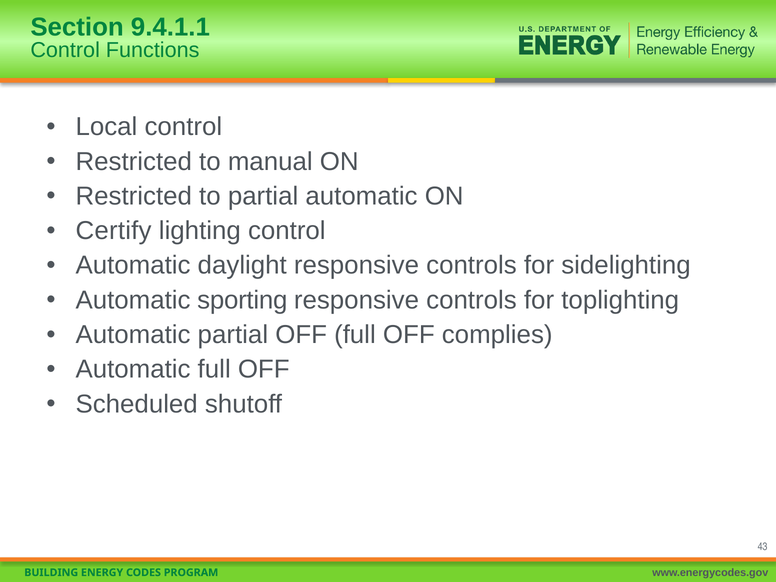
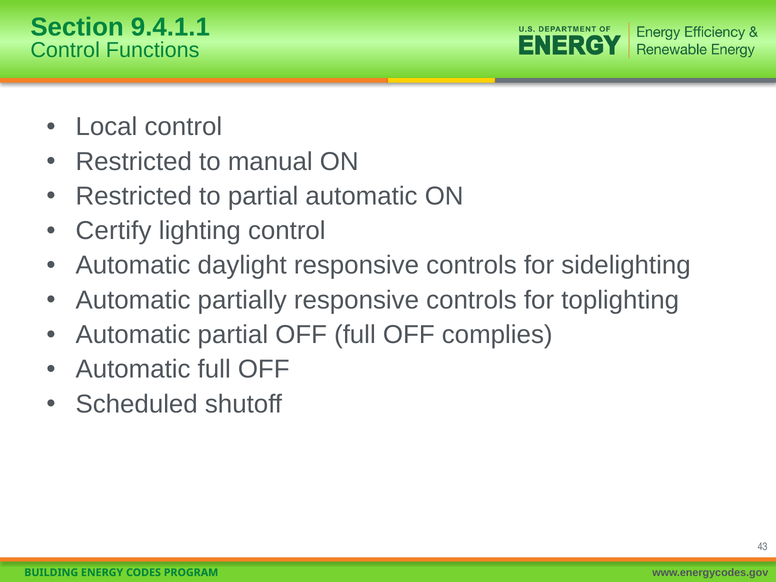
sporting: sporting -> partially
